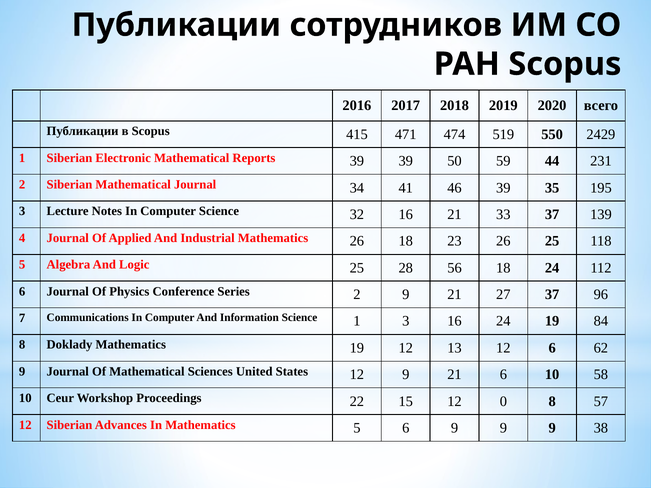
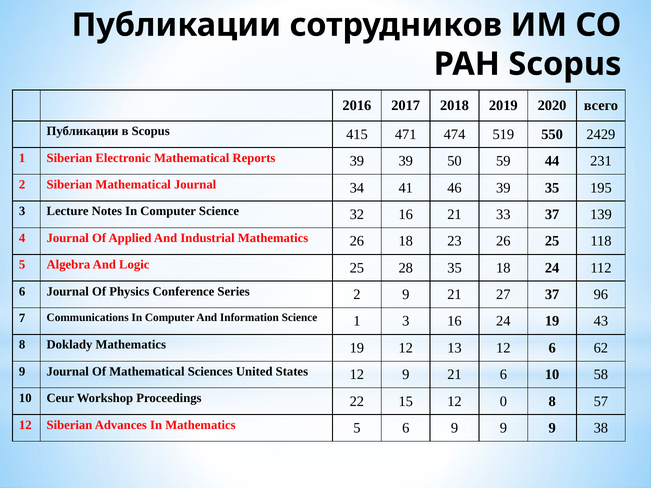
28 56: 56 -> 35
84: 84 -> 43
